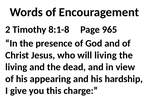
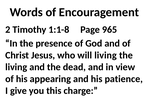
8:1-8: 8:1-8 -> 1:1-8
hardship: hardship -> patience
